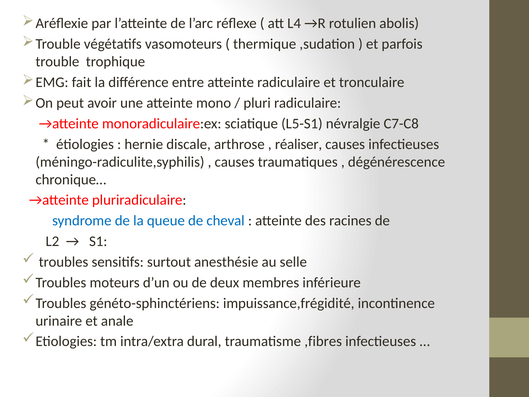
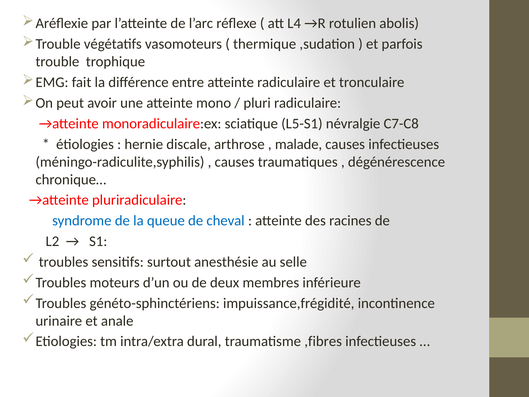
réaliser: réaliser -> malade
